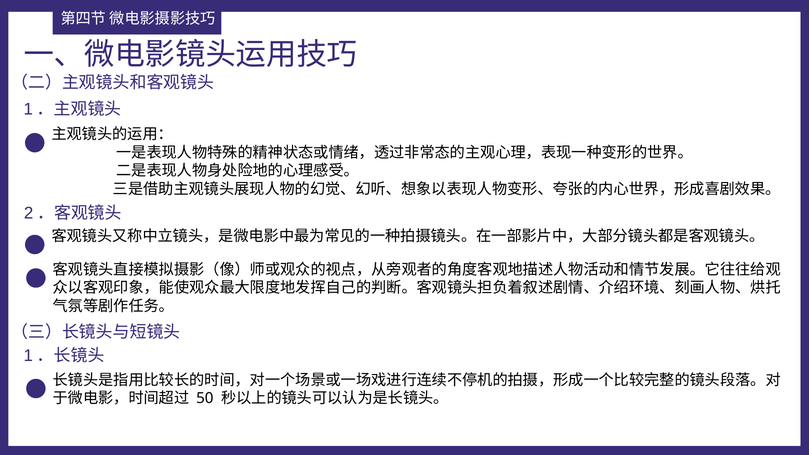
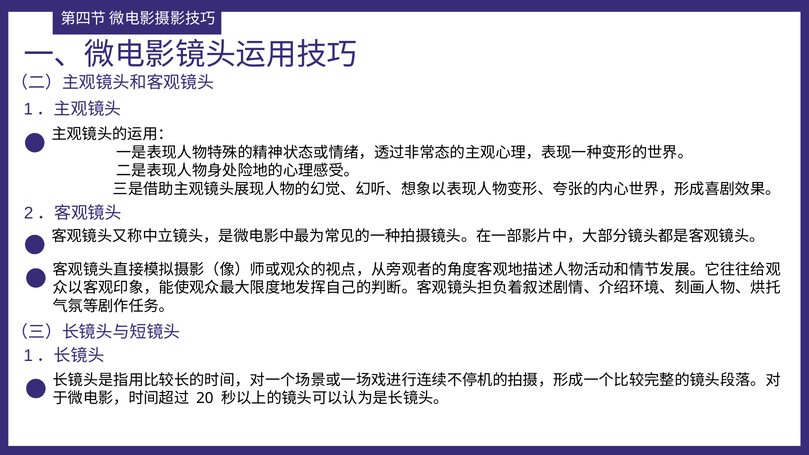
50: 50 -> 20
